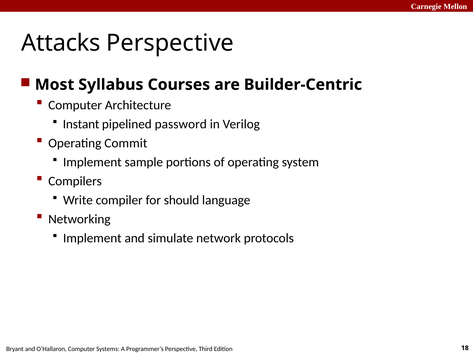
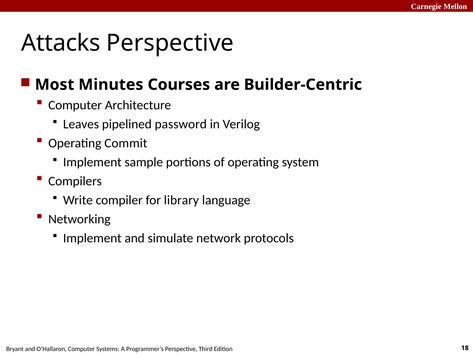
Syllabus: Syllabus -> Minutes
Instant: Instant -> Leaves
should: should -> library
